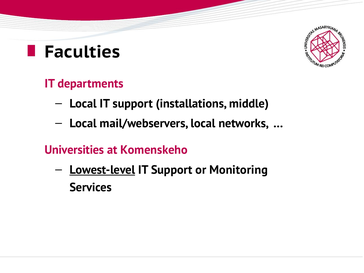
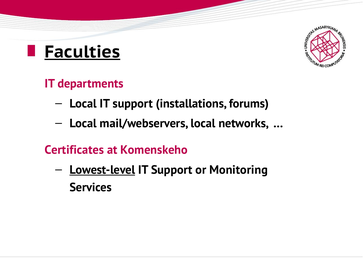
Faculties underline: none -> present
middle: middle -> forums
Universities: Universities -> Certificates
